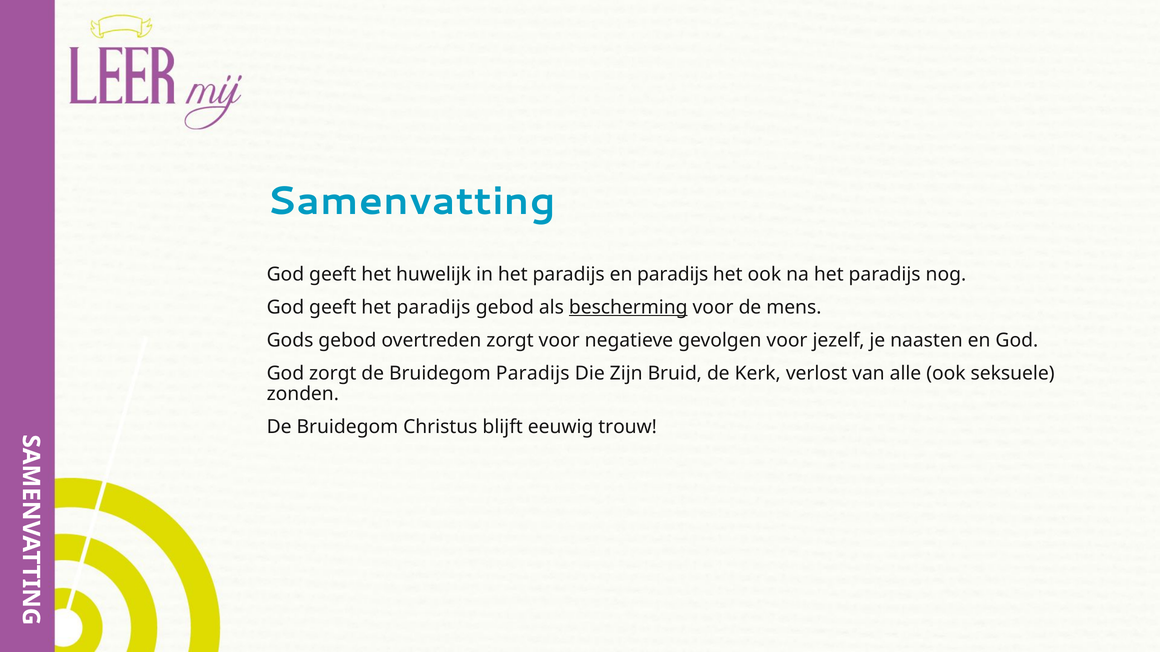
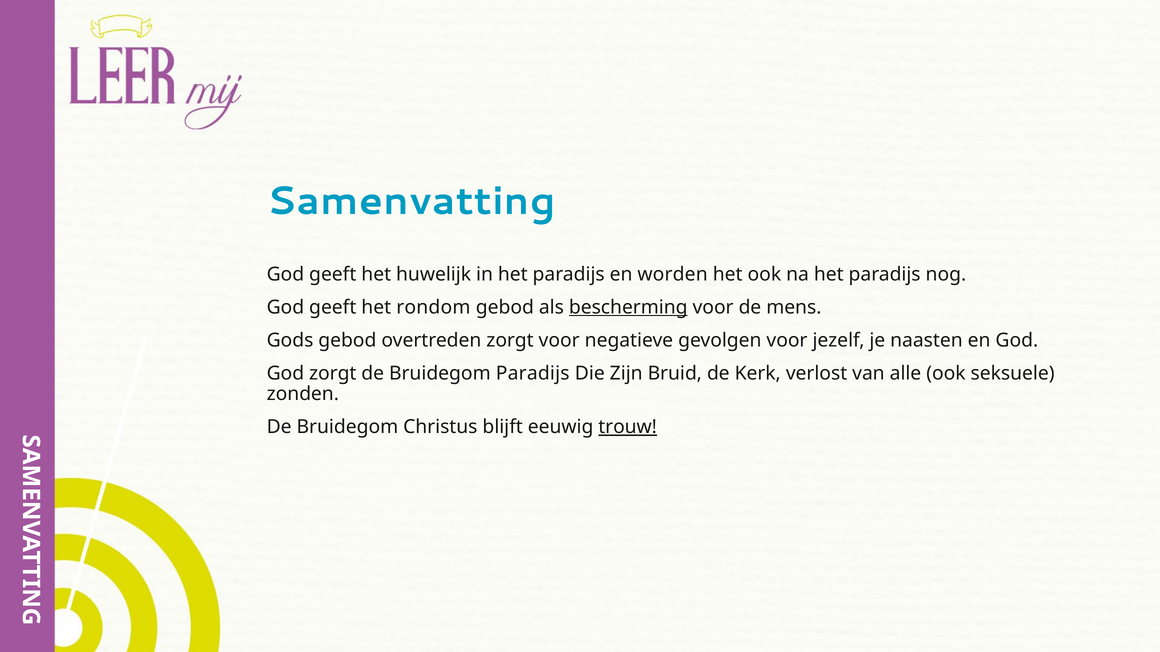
en paradijs: paradijs -> worden
geeft het paradijs: paradijs -> rondom
trouw underline: none -> present
